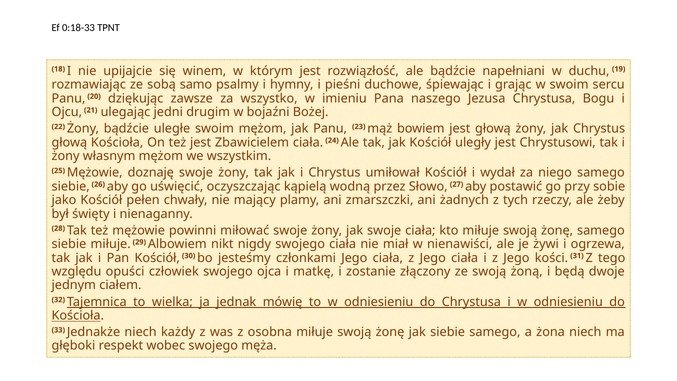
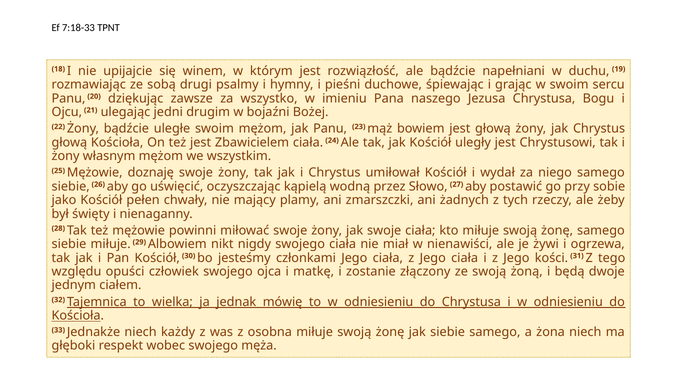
0:18-33: 0:18-33 -> 7:18-33
samo: samo -> drugi
